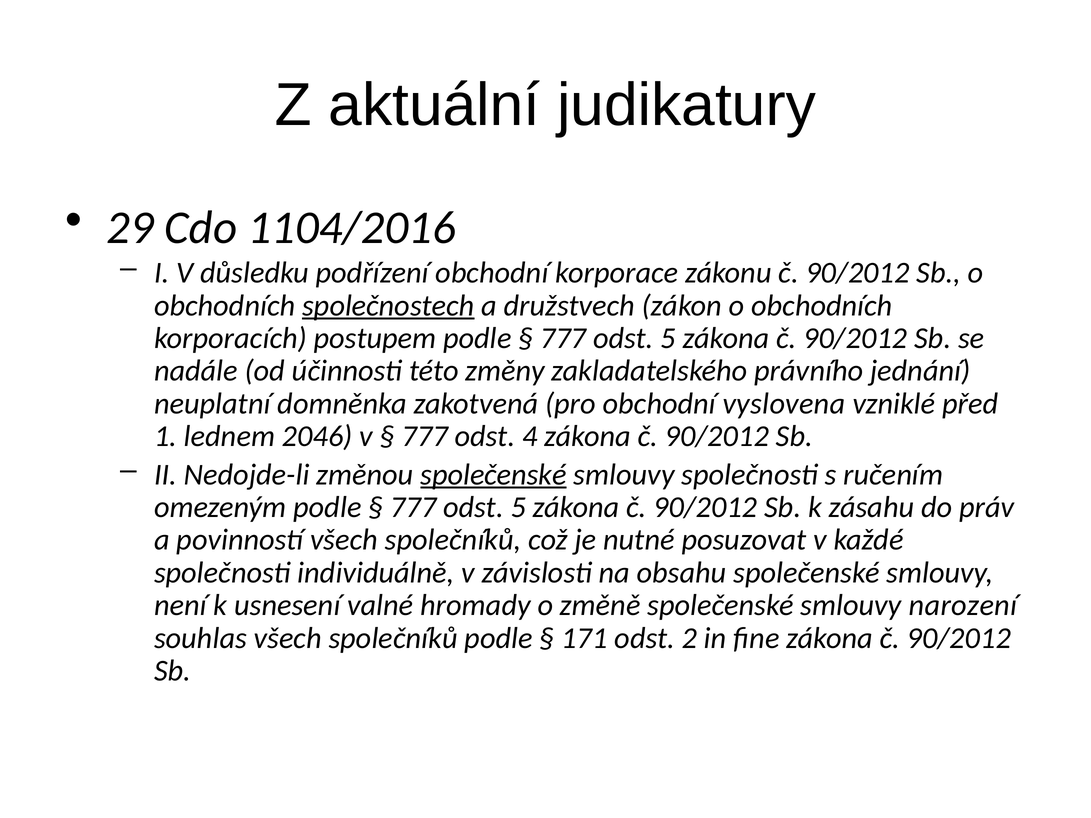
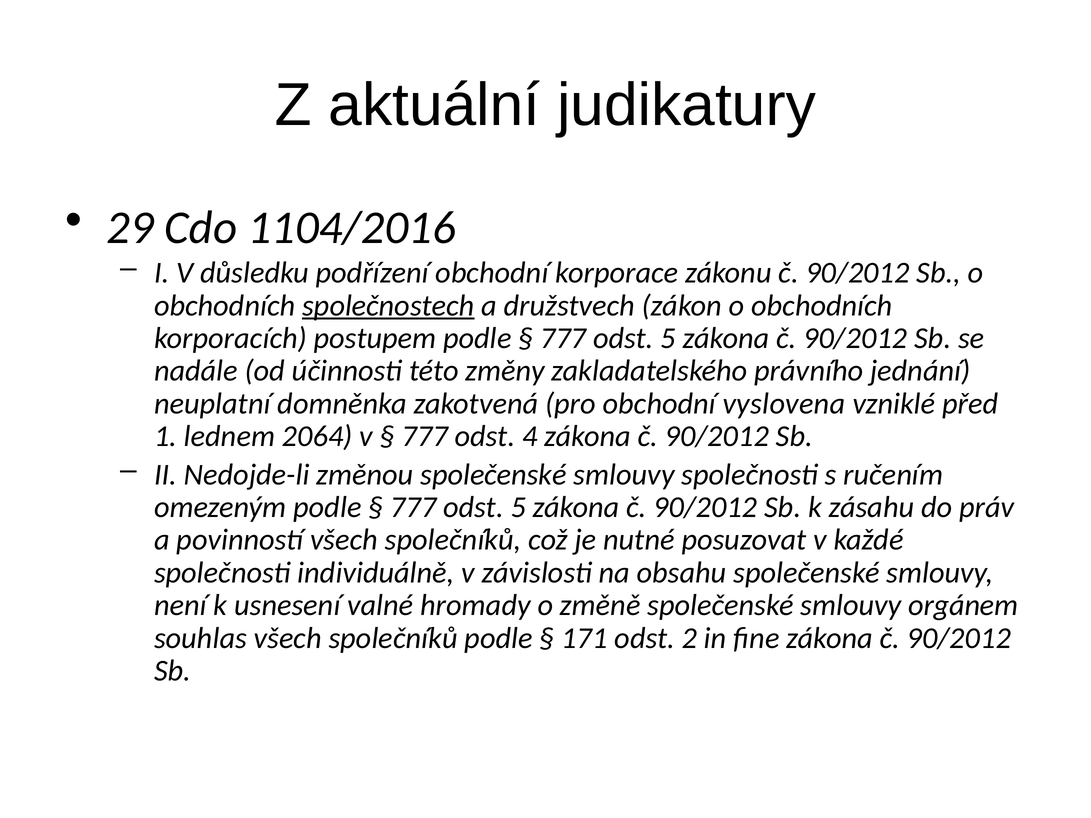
2046: 2046 -> 2064
společenské at (494, 475) underline: present -> none
narození: narození -> orgánem
